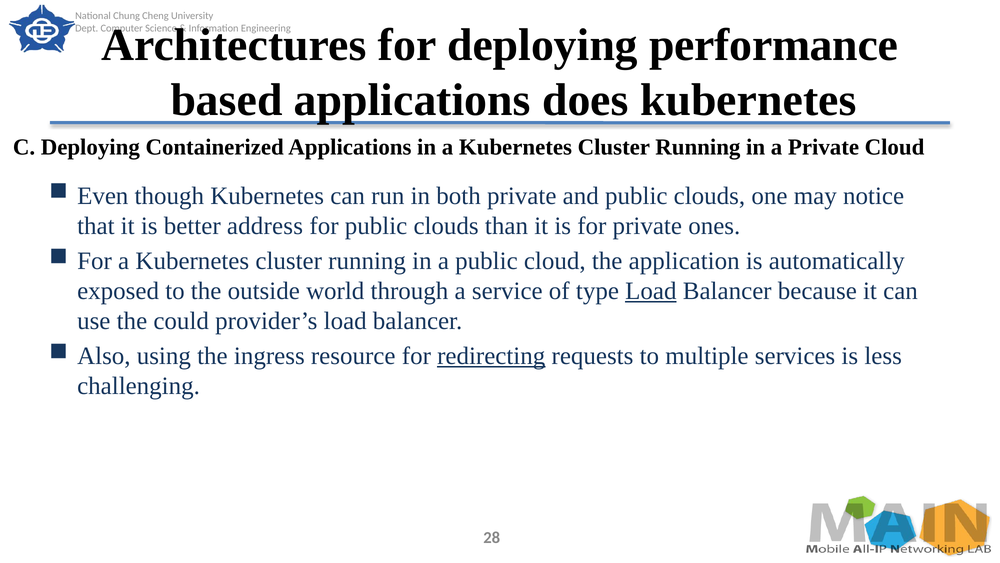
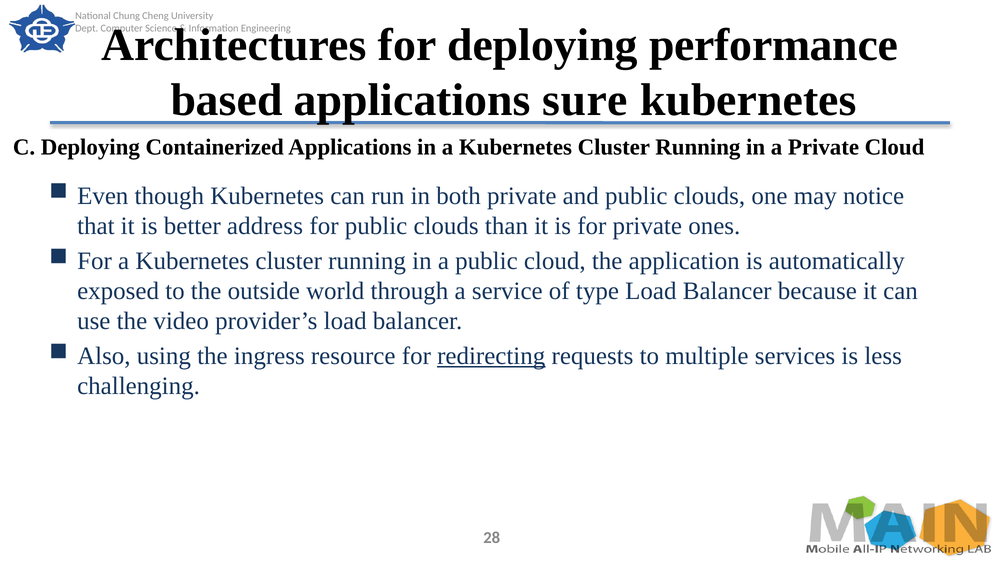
does: does -> sure
Load at (651, 291) underline: present -> none
could: could -> video
